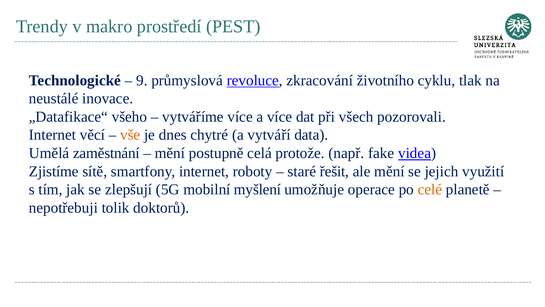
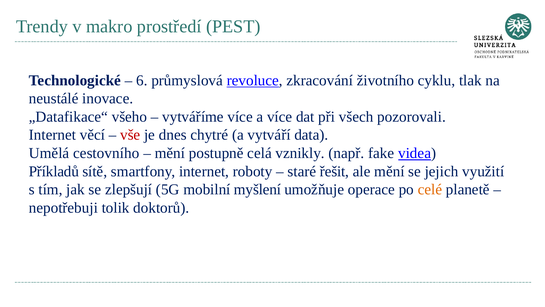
9: 9 -> 6
vše colour: orange -> red
zaměstnání: zaměstnání -> cestovního
protože: protože -> vznikly
Zjistíme: Zjistíme -> Příkladů
